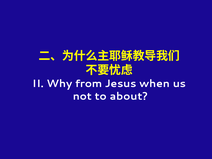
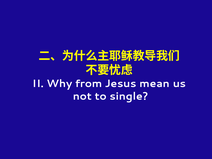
when: when -> mean
about: about -> single
